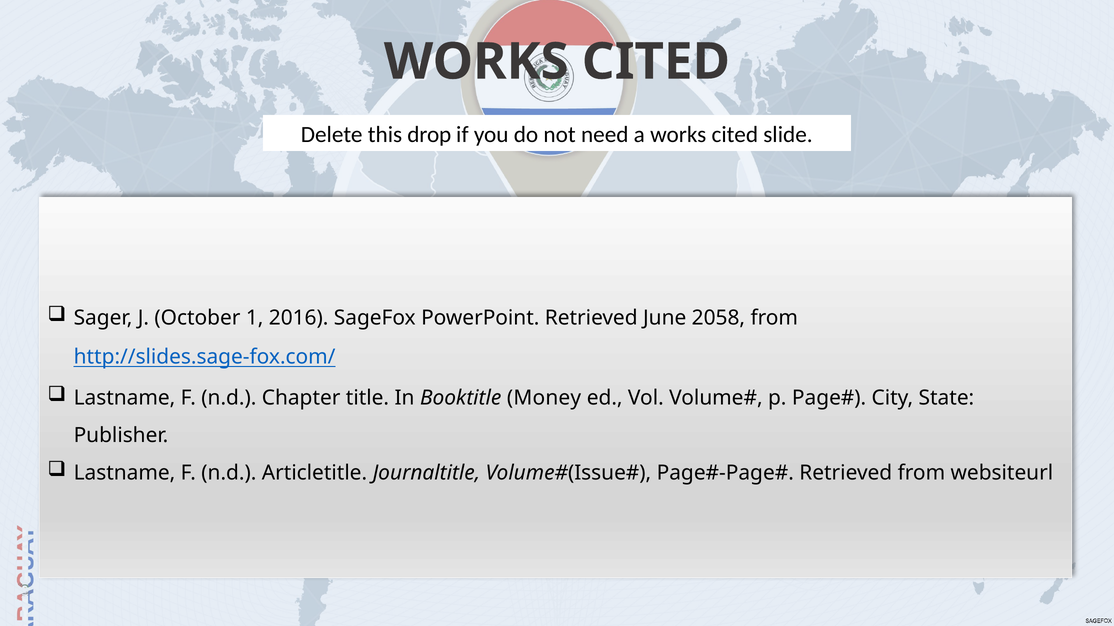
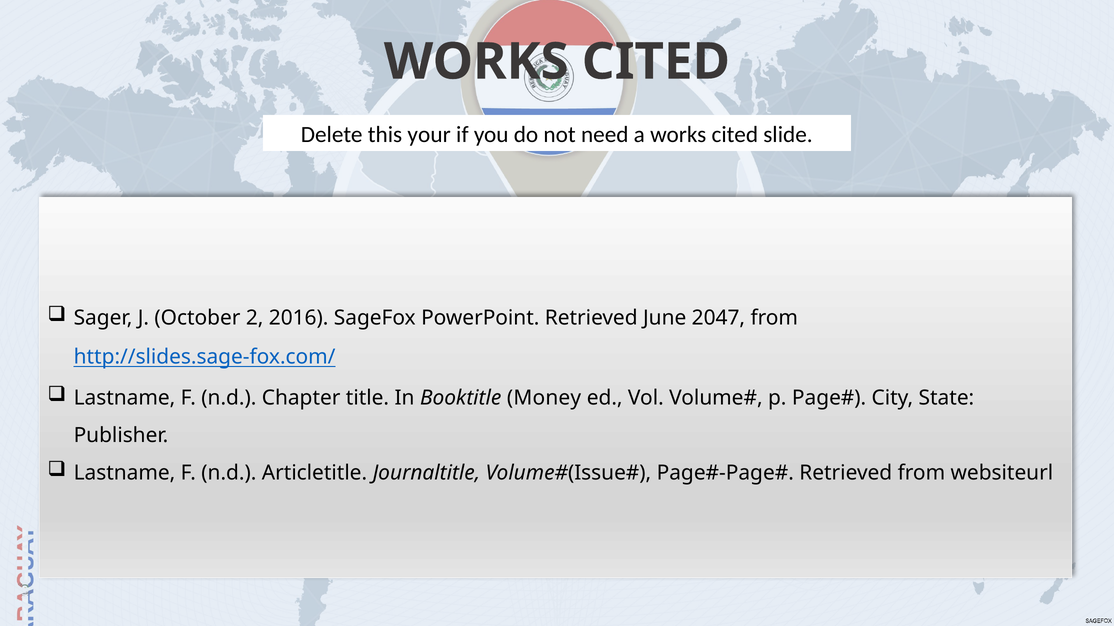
drop: drop -> your
1: 1 -> 2
2058: 2058 -> 2047
